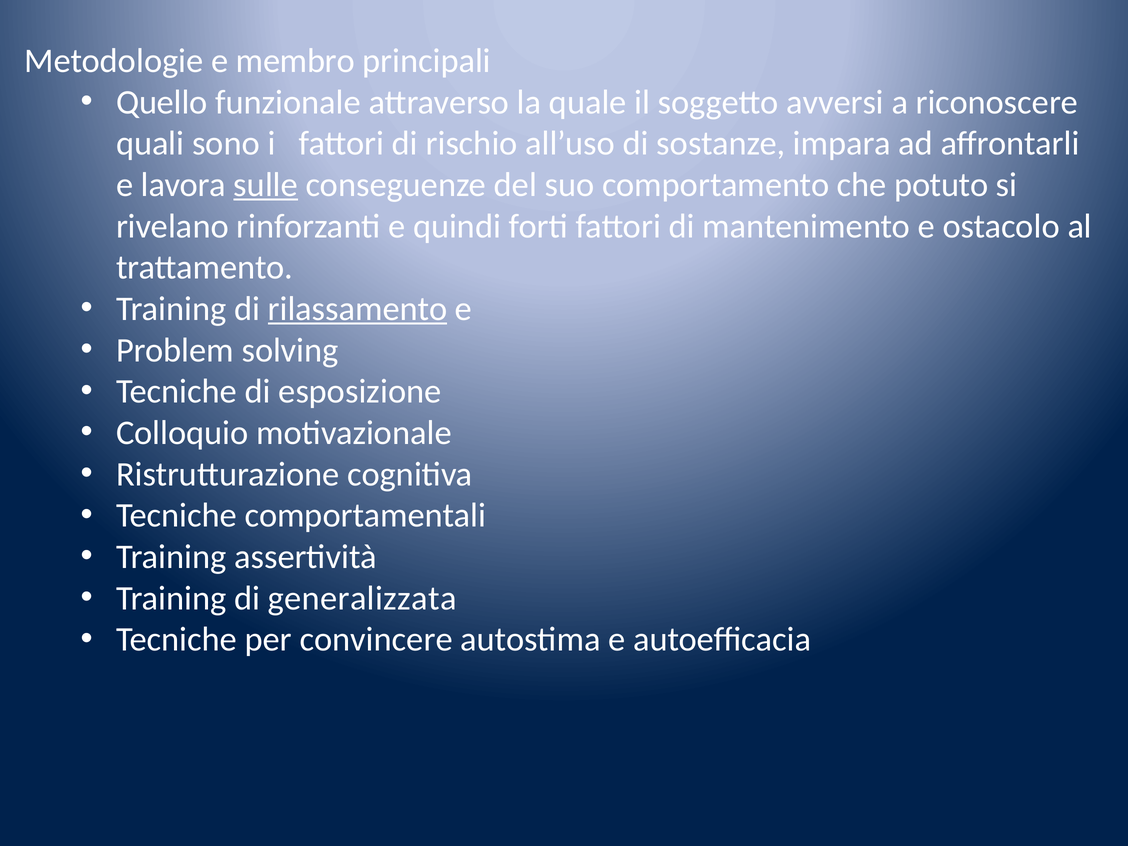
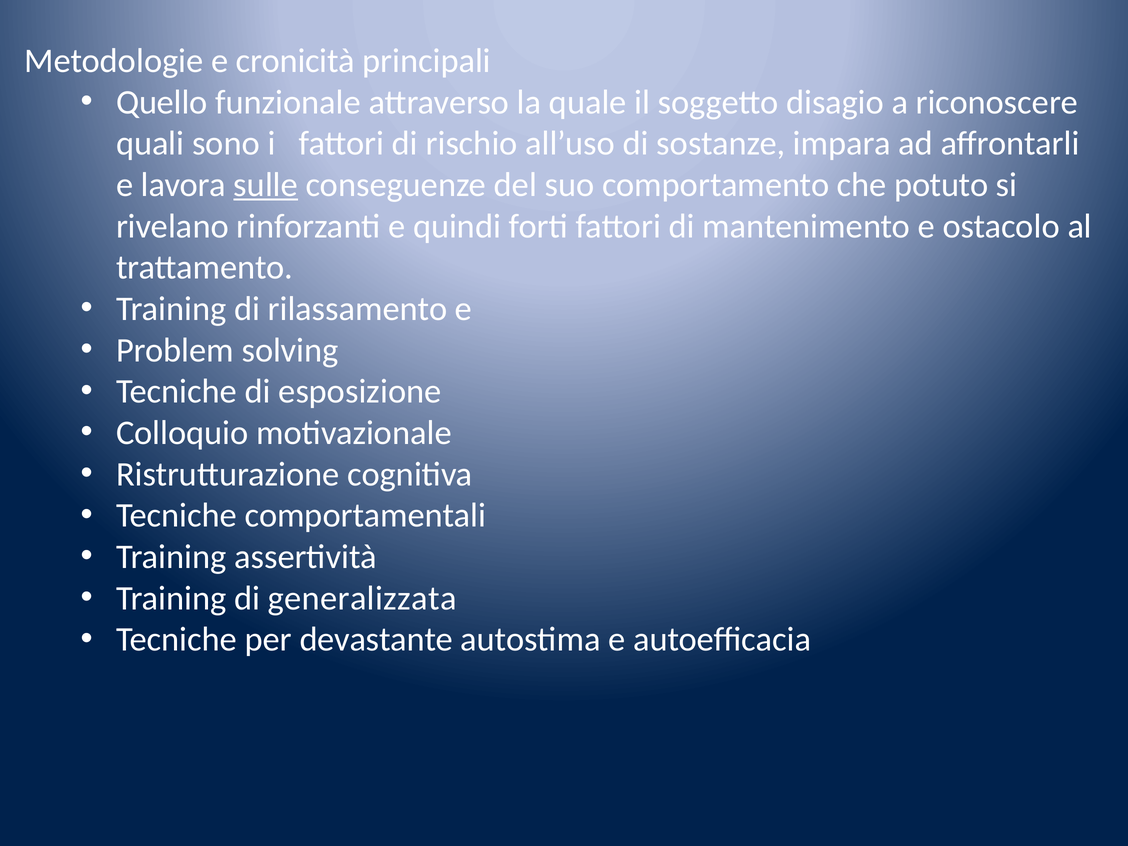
membro: membro -> cronicità
avversi: avversi -> disagio
rilassamento underline: present -> none
convincere: convincere -> devastante
